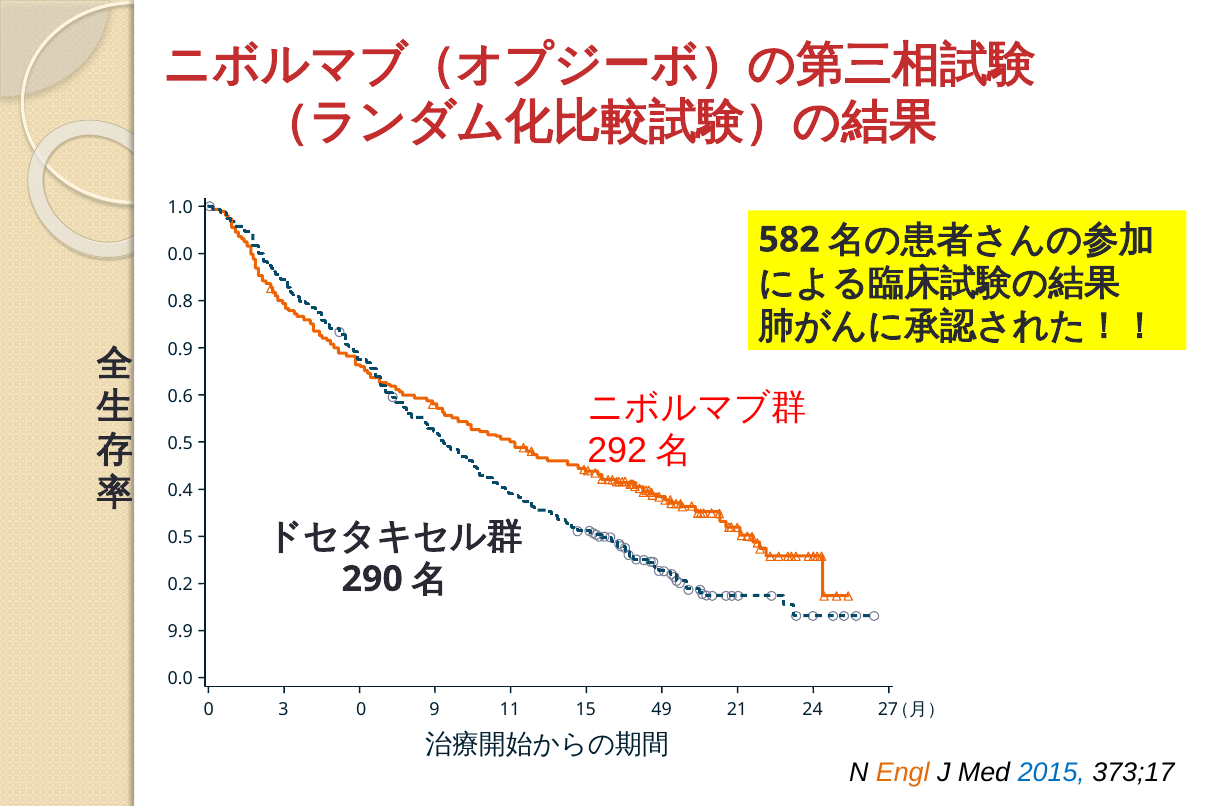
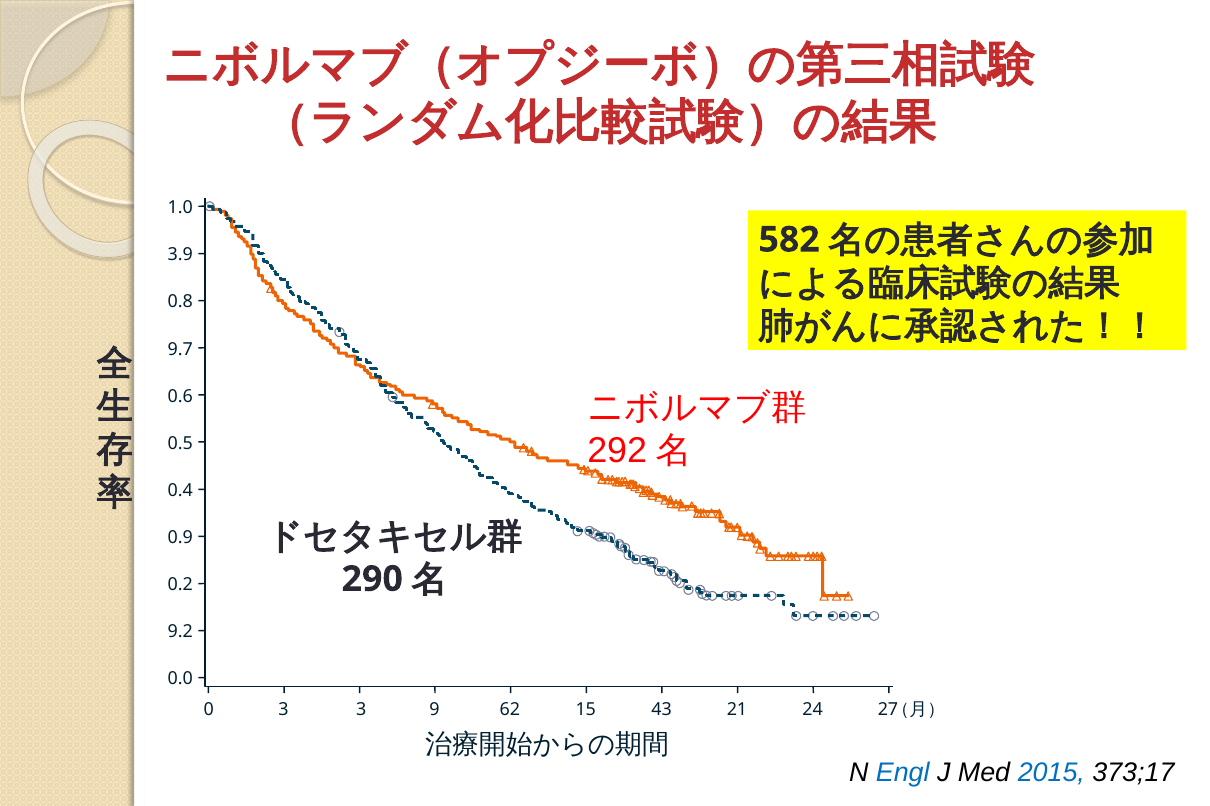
0.0 at (180, 255): 0.0 -> 3.9
0.9: 0.9 -> 9.7
0.5 at (180, 538): 0.5 -> 0.9
9.9: 9.9 -> 9.2
3 0: 0 -> 3
11: 11 -> 62
49: 49 -> 43
Engl colour: orange -> blue
